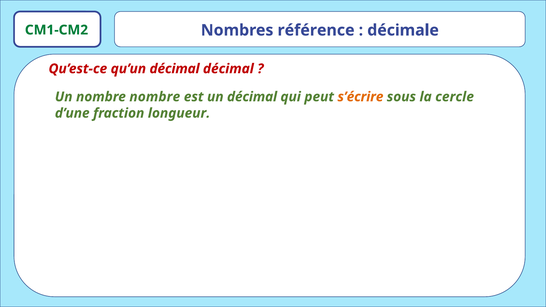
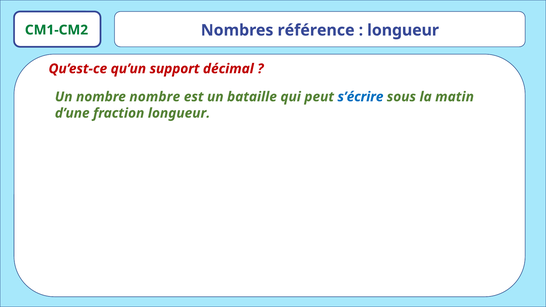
décimale at (403, 30): décimale -> longueur
qu’un décimal: décimal -> support
un décimal: décimal -> bataille
s’écrire colour: orange -> blue
cercle: cercle -> matin
